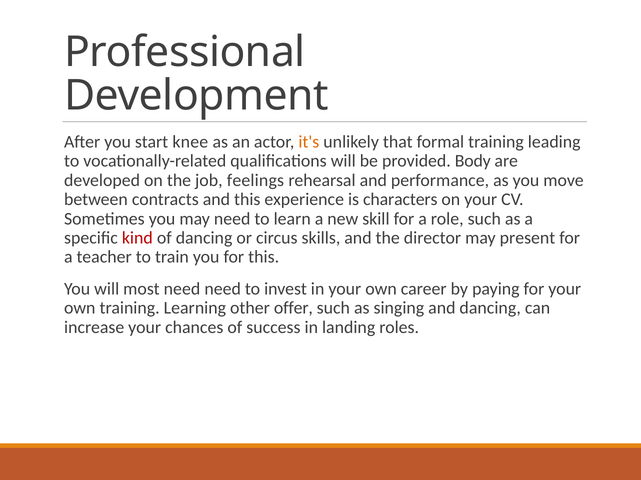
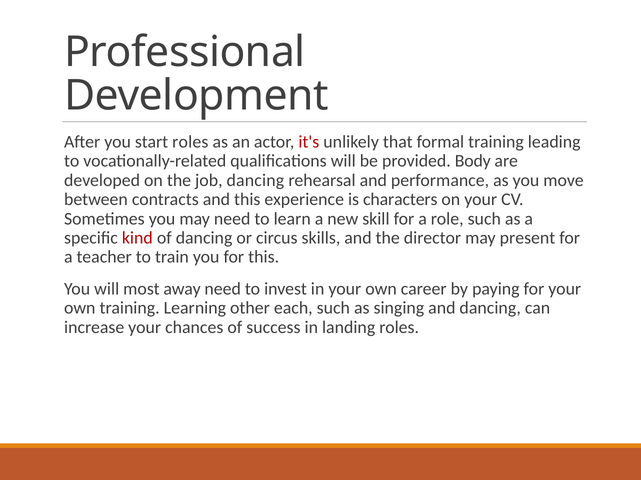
start knee: knee -> roles
it's colour: orange -> red
job feelings: feelings -> dancing
most need: need -> away
offer: offer -> each
